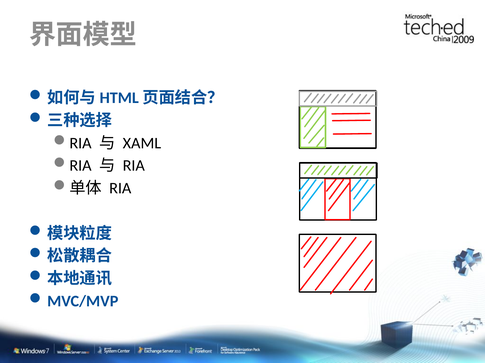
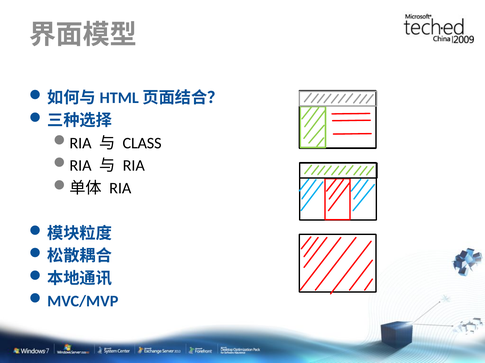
XAML: XAML -> CLASS
